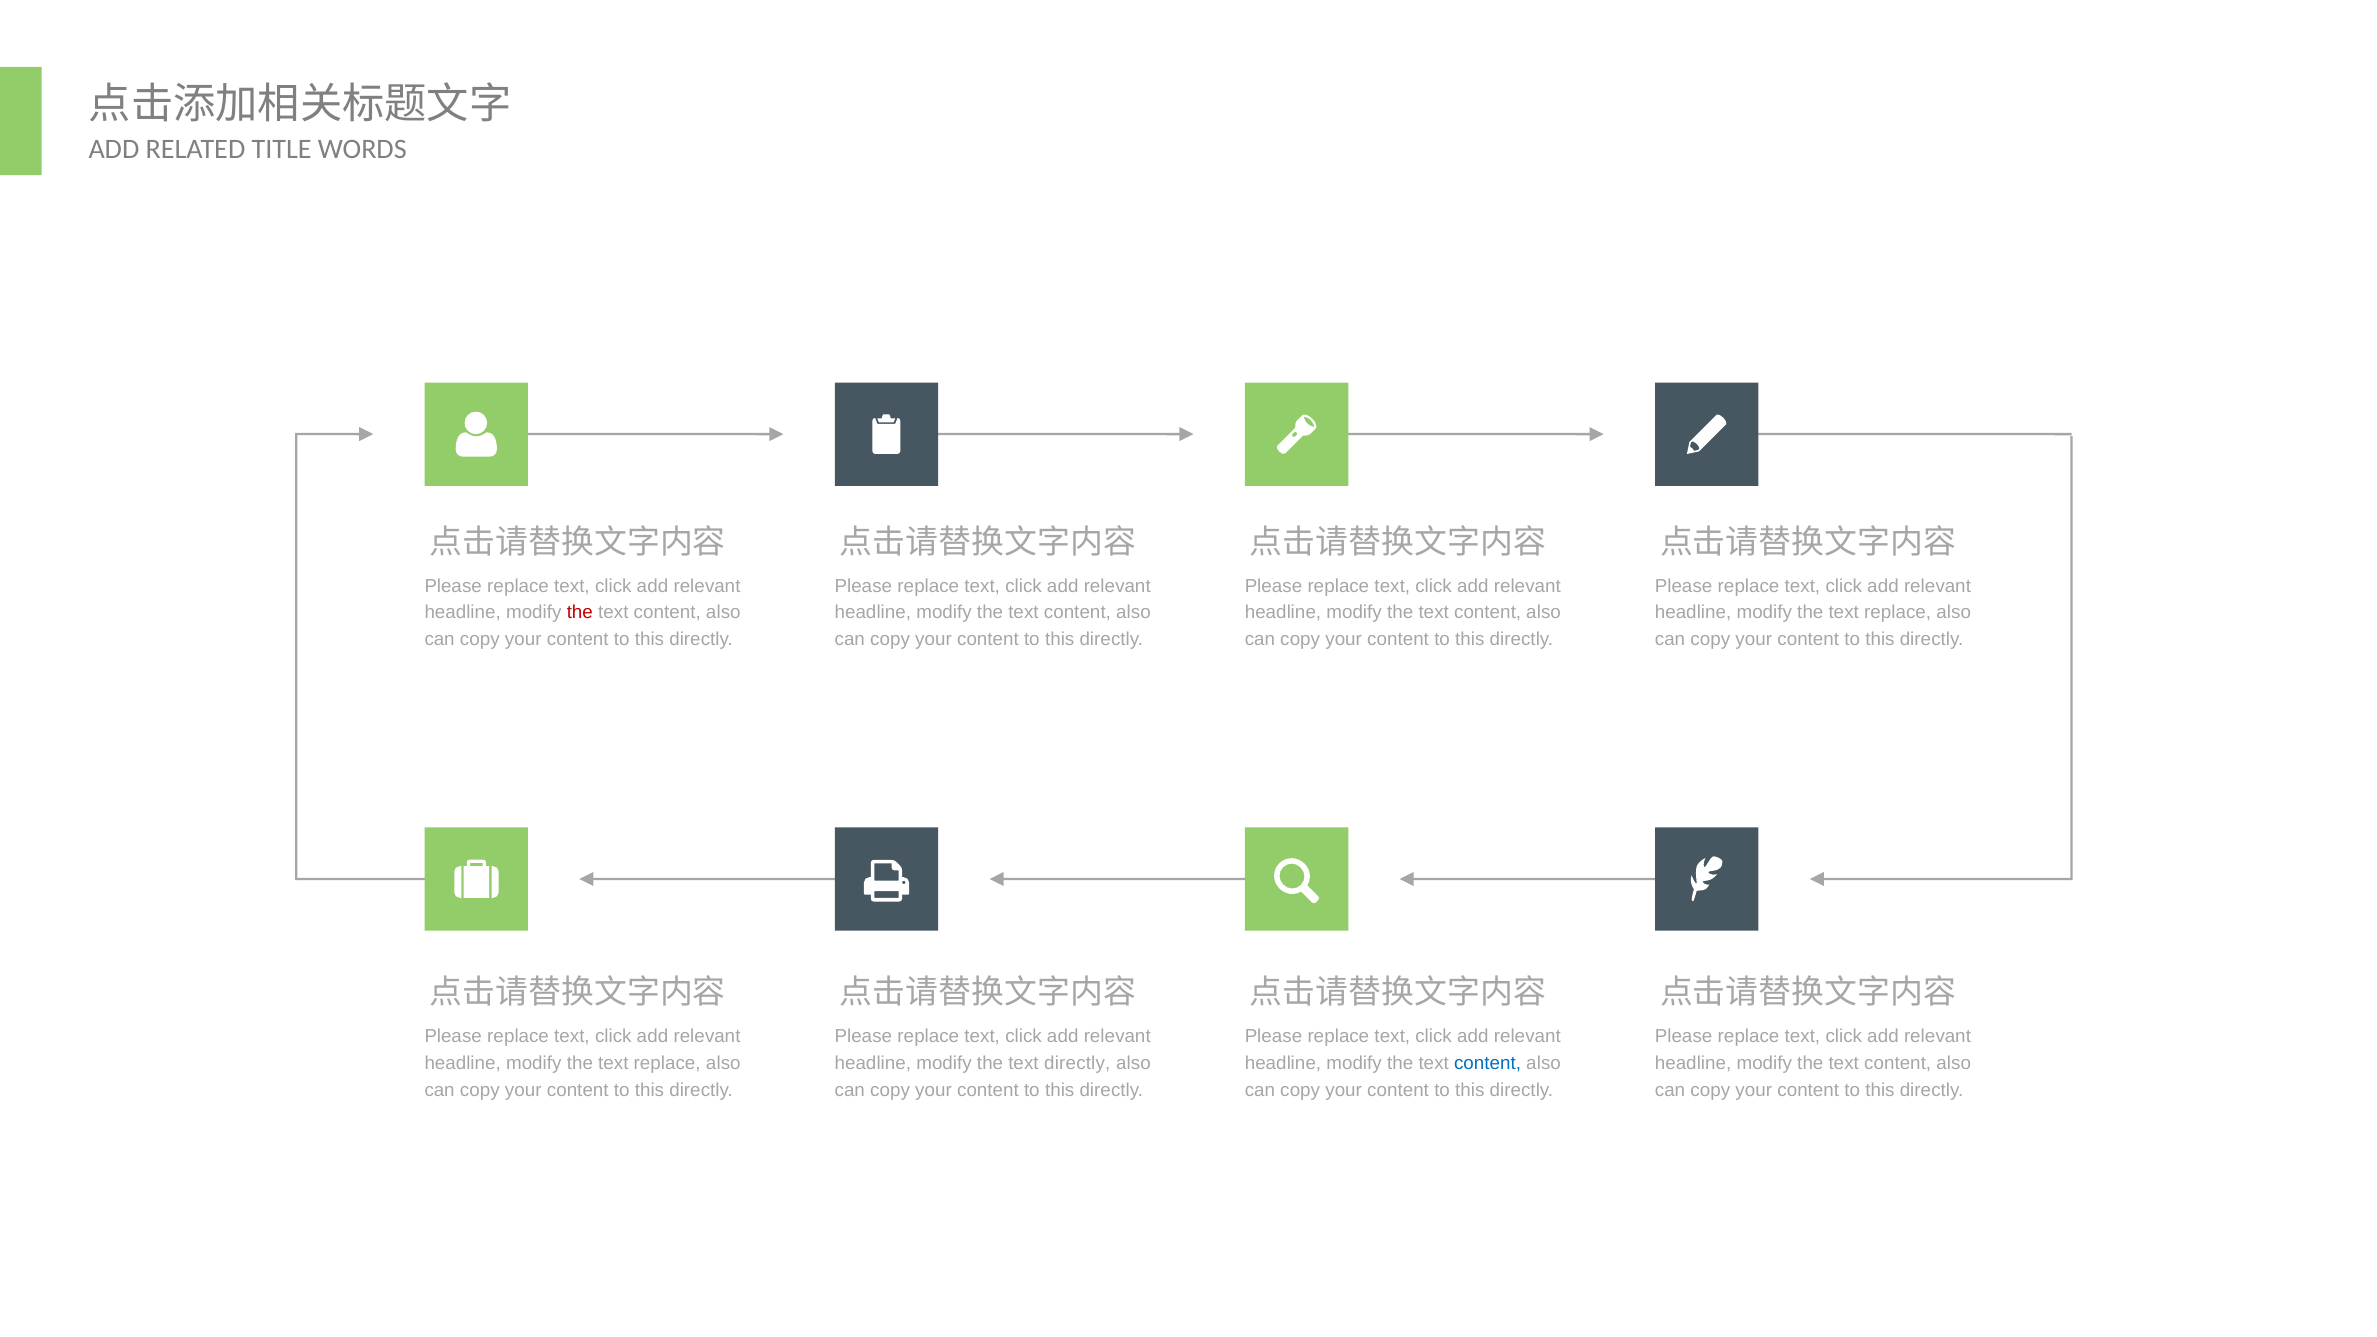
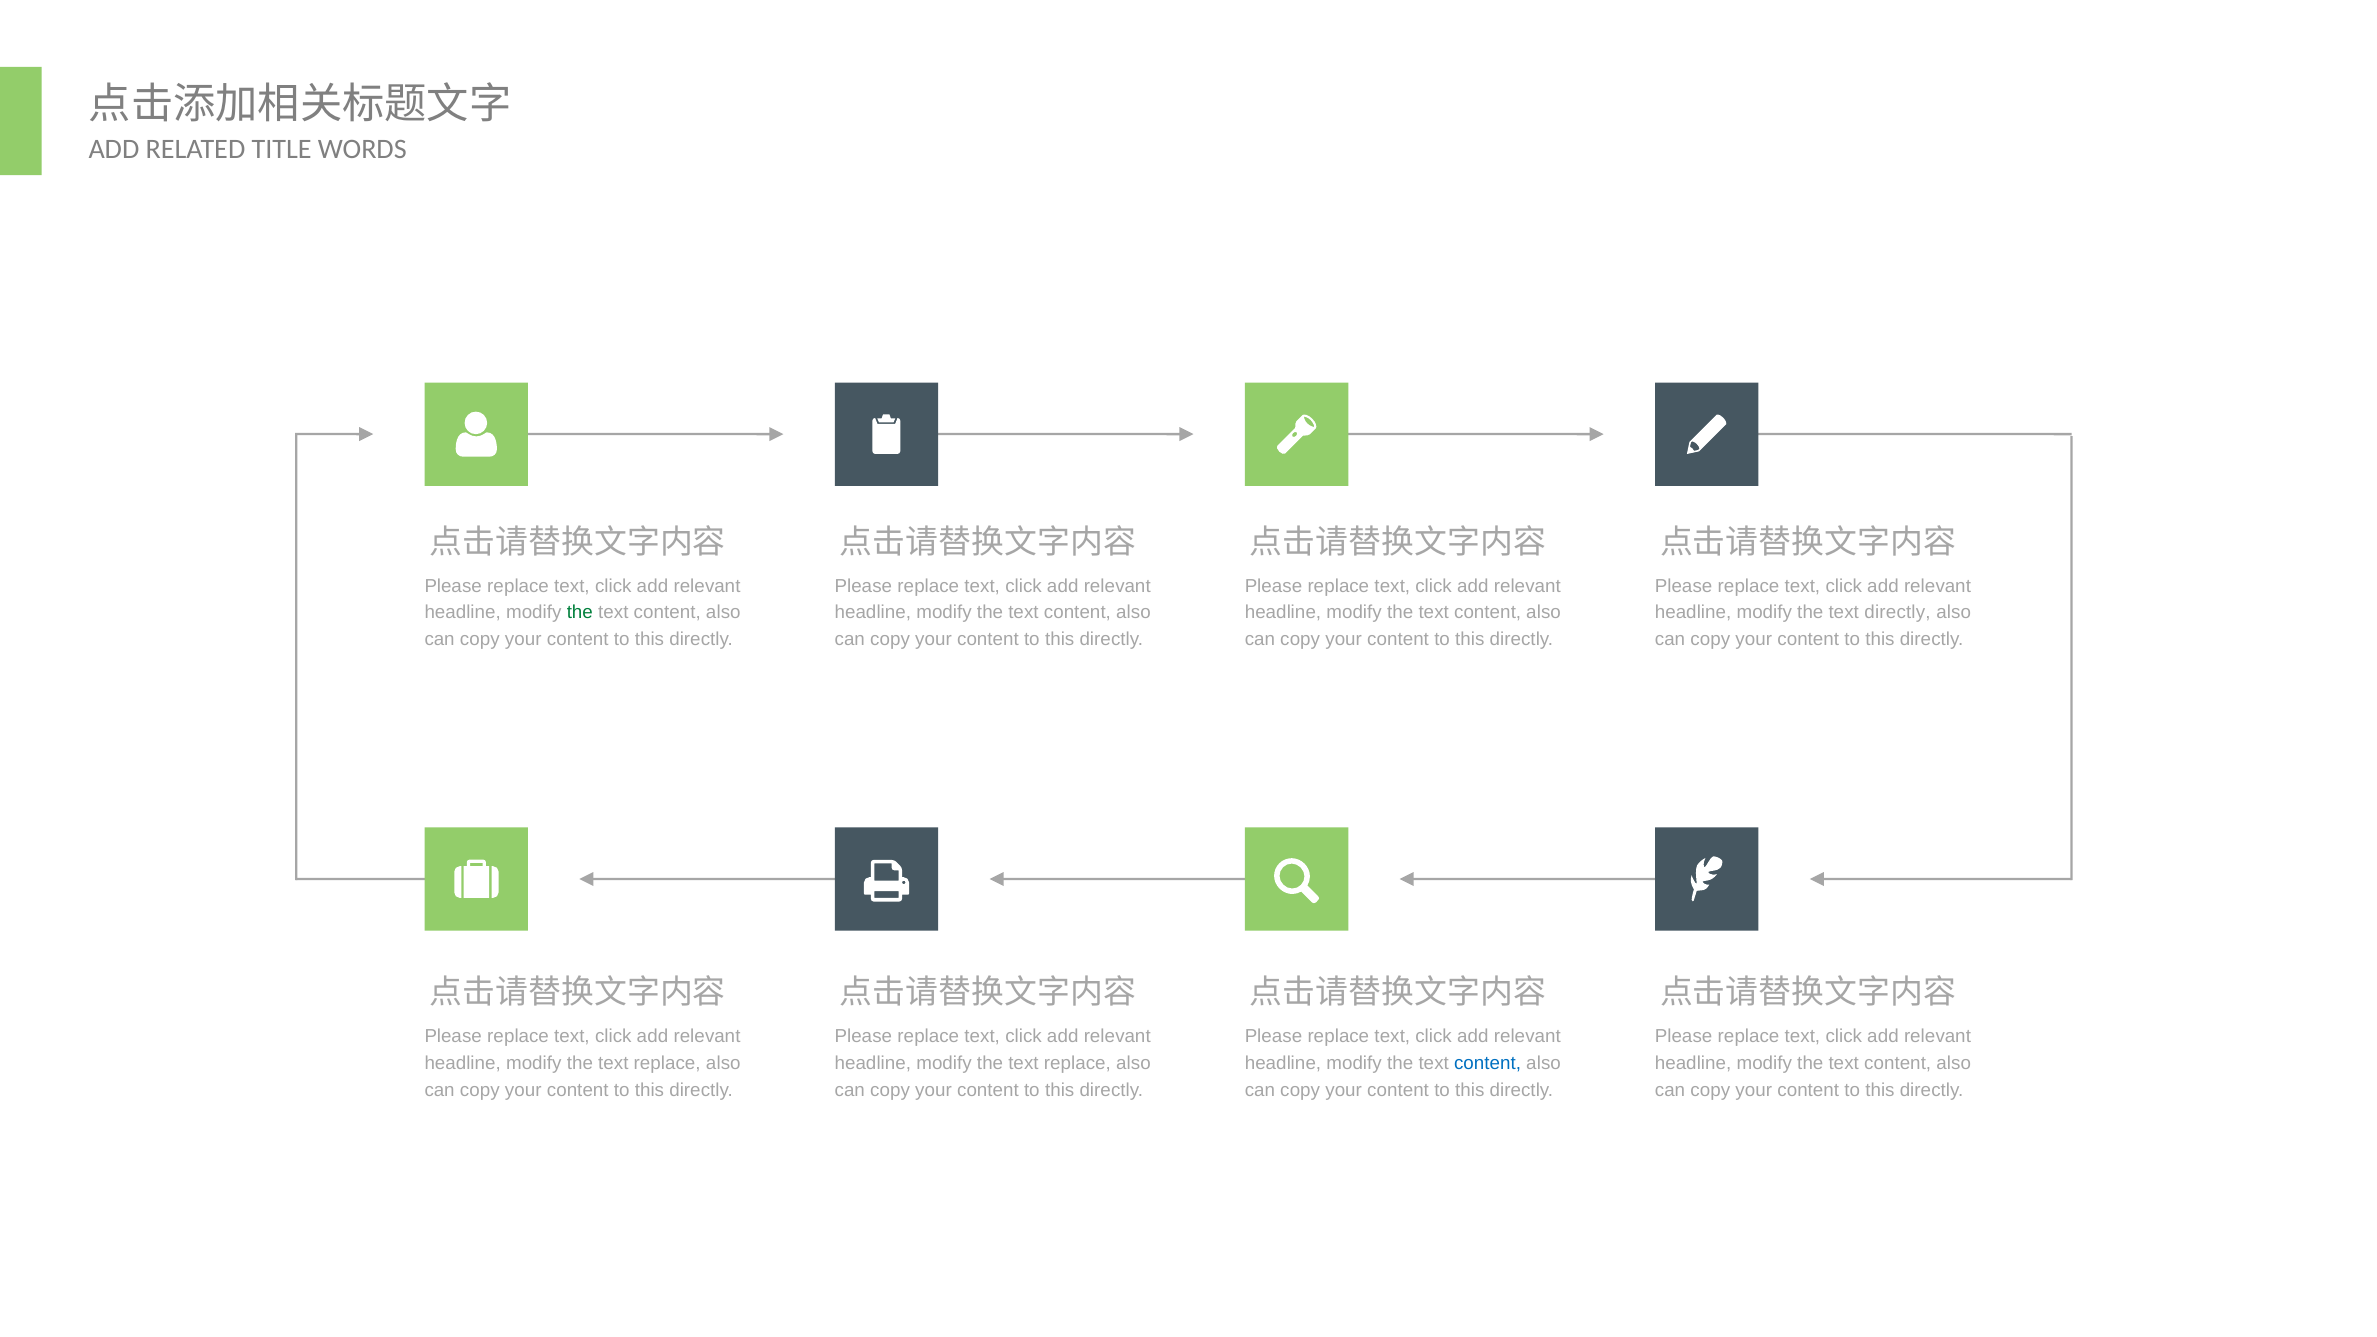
the at (580, 613) colour: red -> green
replace at (1898, 613): replace -> directly
directly at (1077, 1063): directly -> replace
